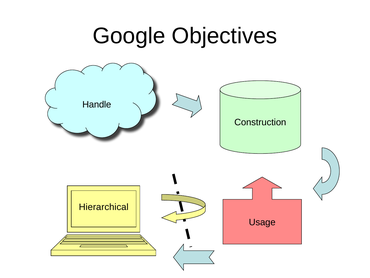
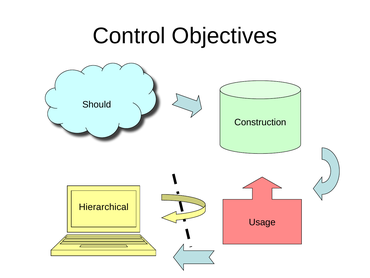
Google: Google -> Control
Handle: Handle -> Should
